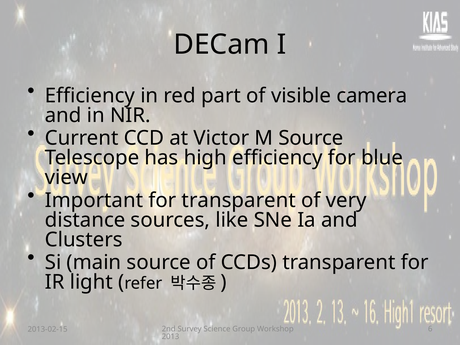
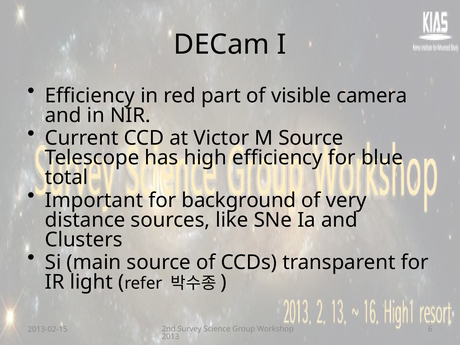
view: view -> total
for transparent: transparent -> background
